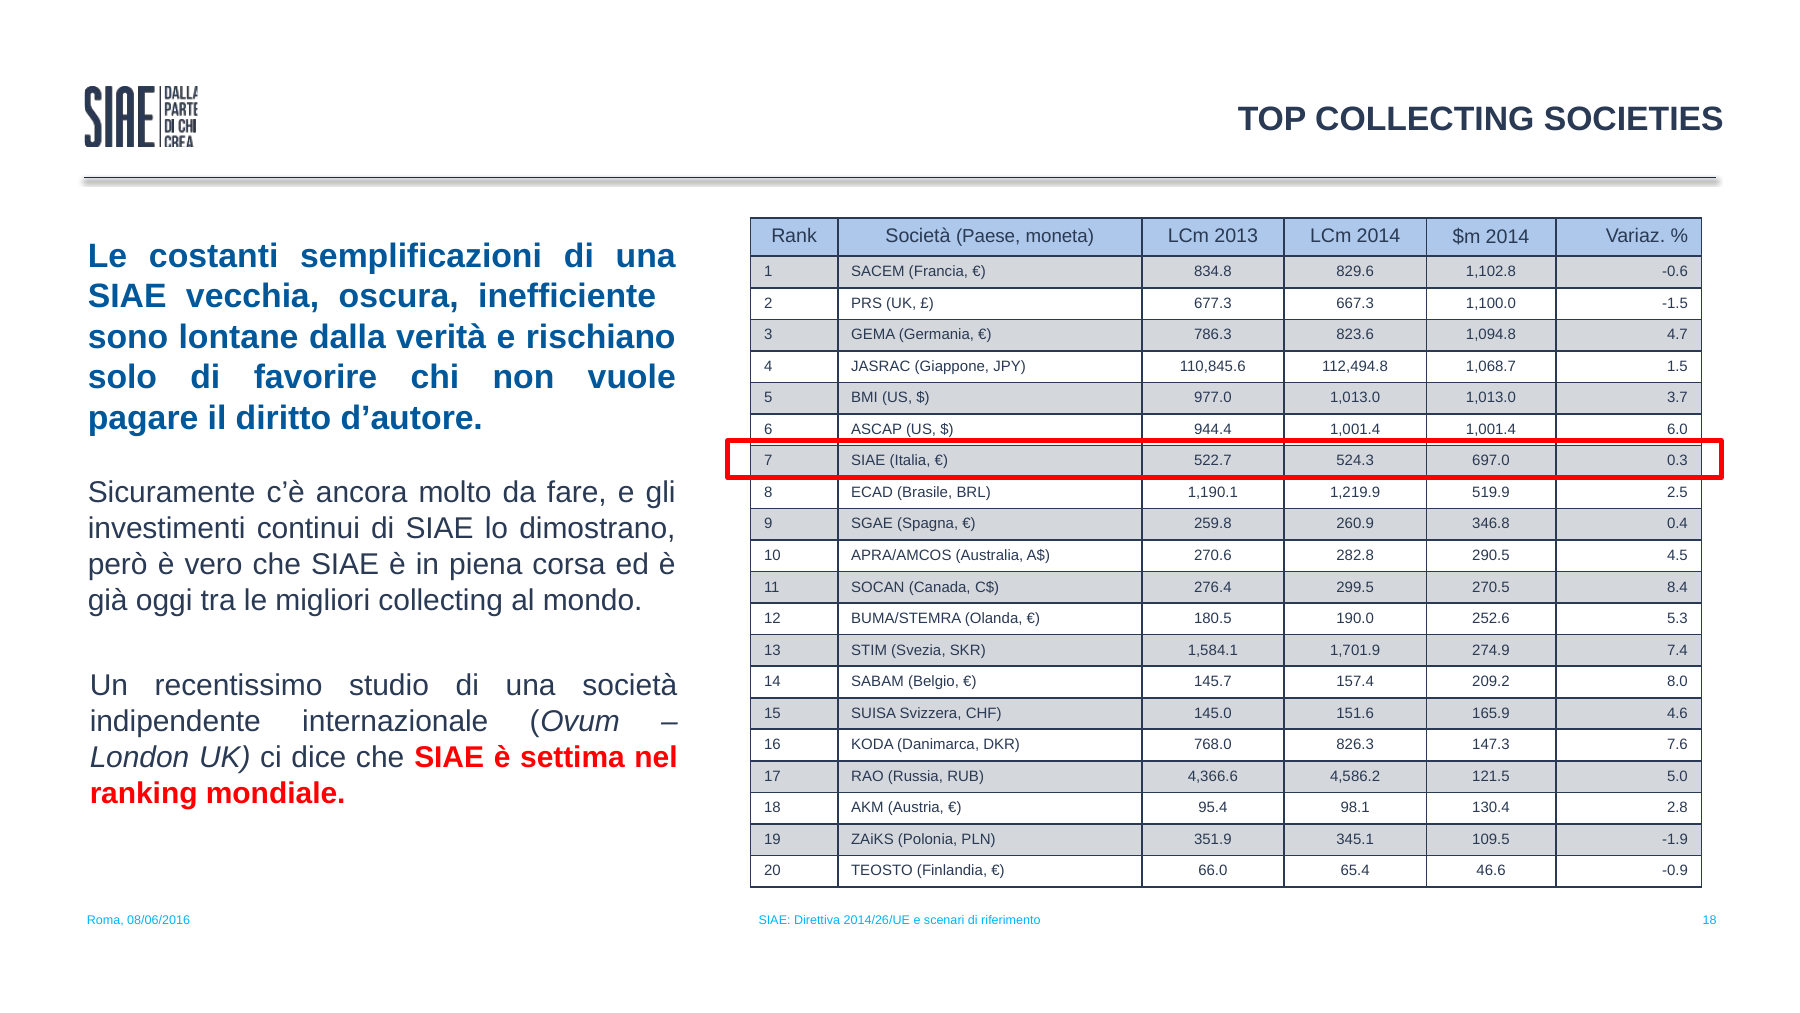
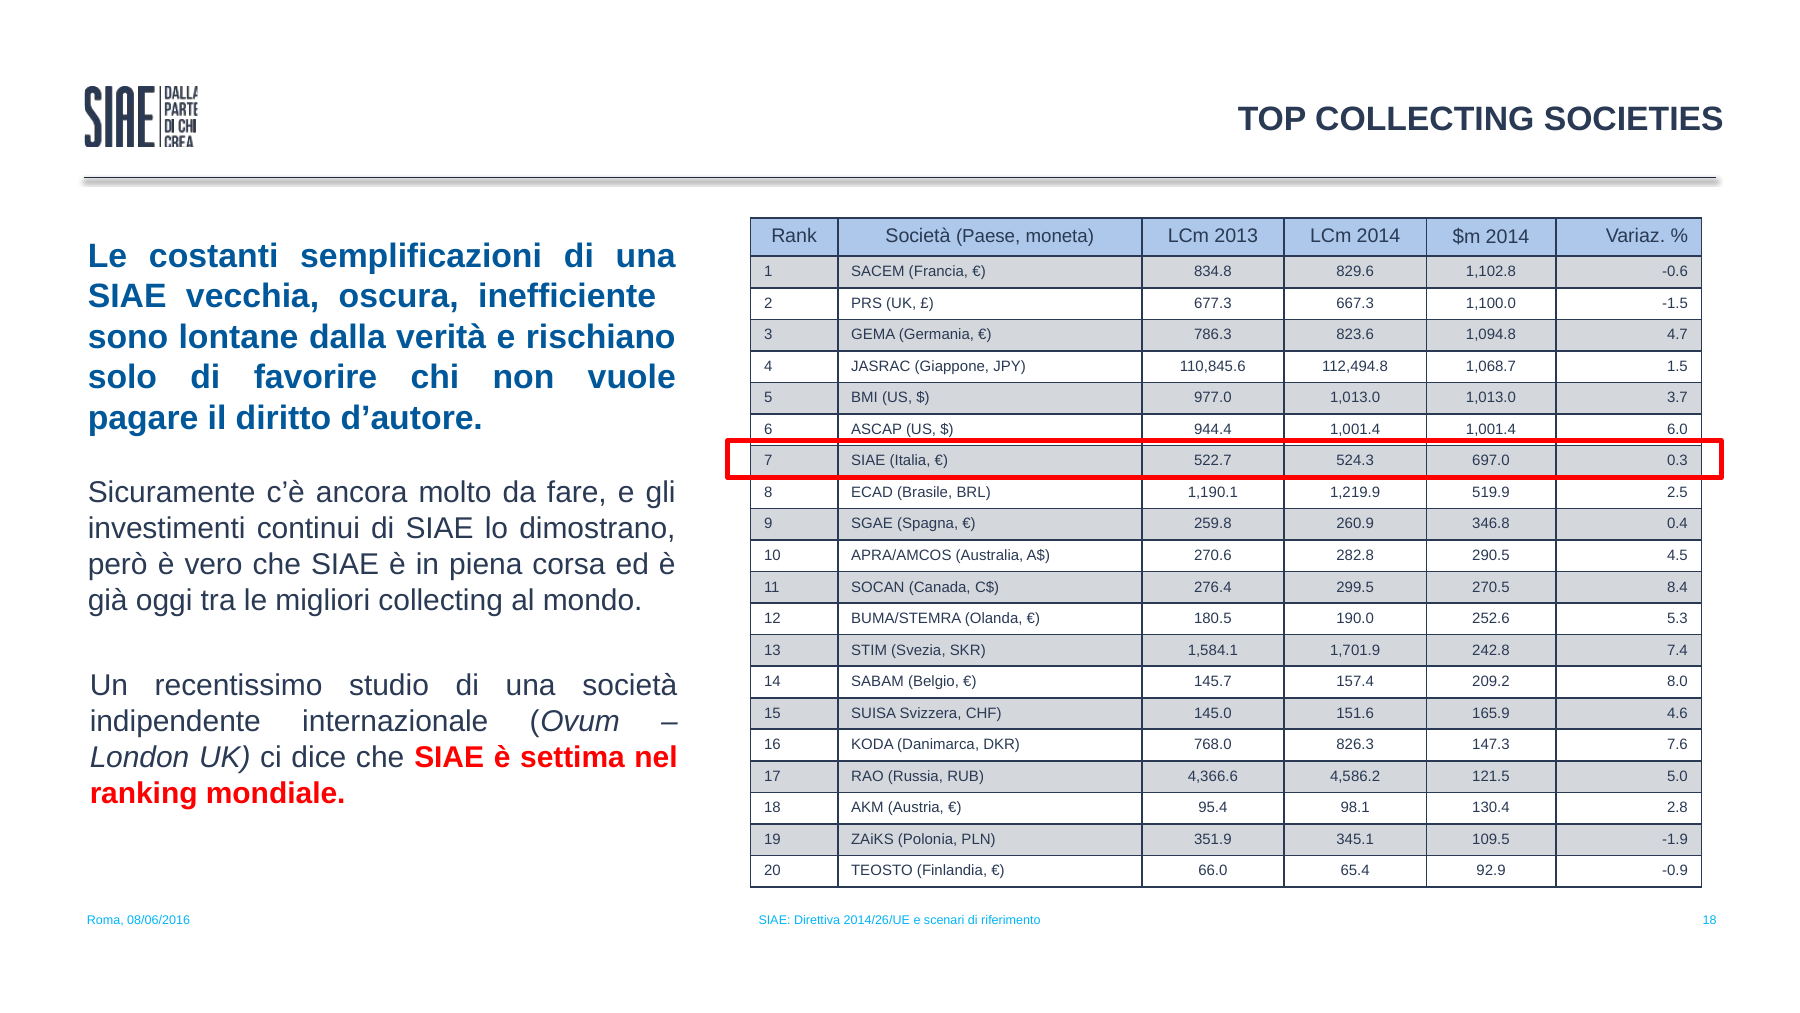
274.9: 274.9 -> 242.8
46.6: 46.6 -> 92.9
